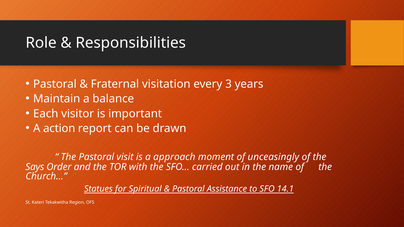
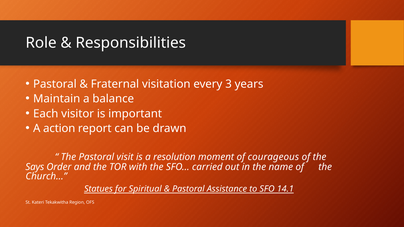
approach: approach -> resolution
unceasingly: unceasingly -> courageous
